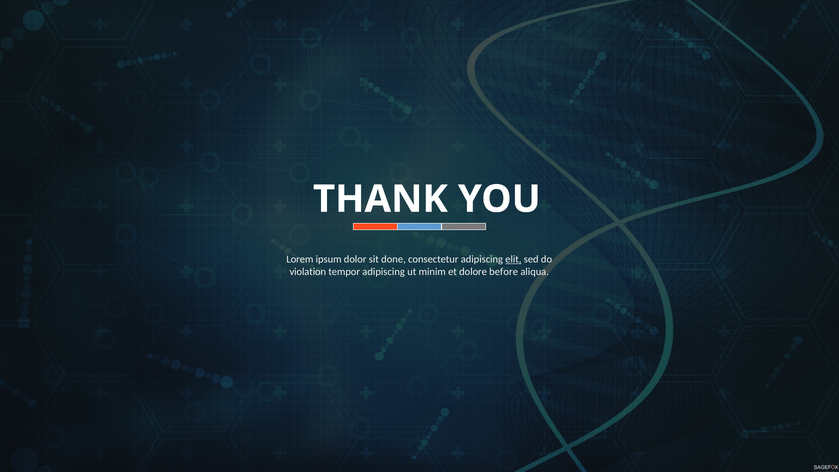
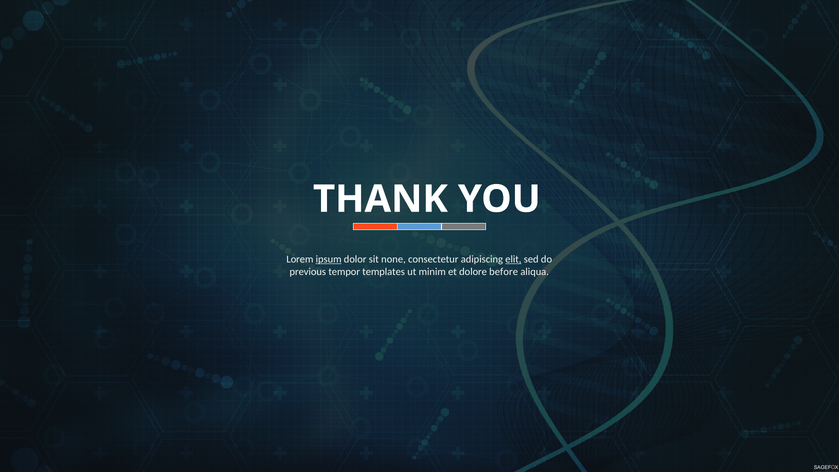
ipsum underline: none -> present
done: done -> none
violation: violation -> previous
tempor adipiscing: adipiscing -> templates
